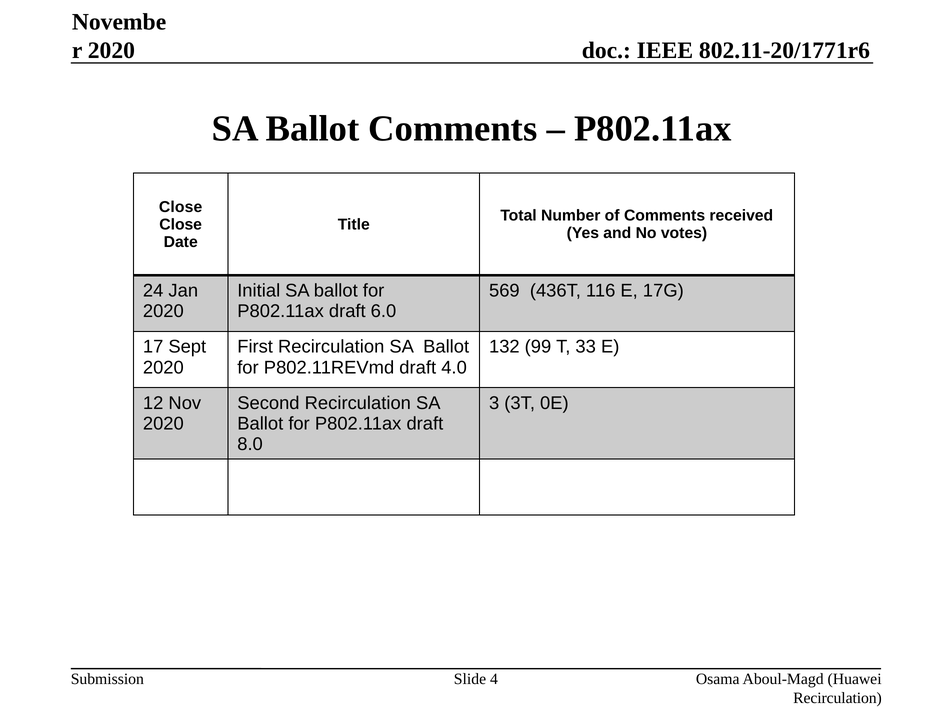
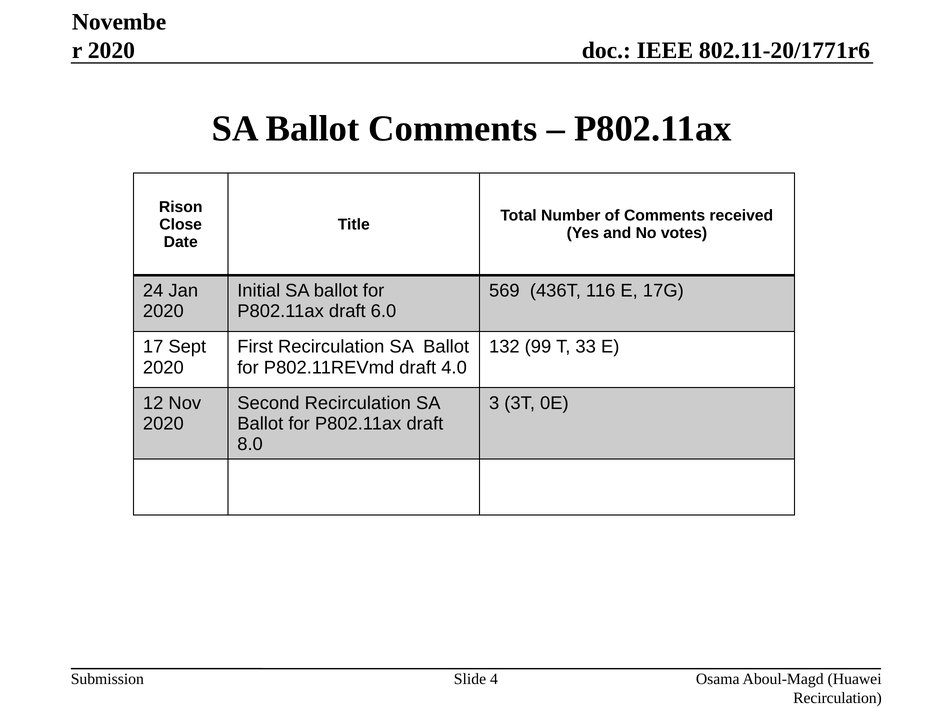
Close at (181, 207): Close -> Rison
